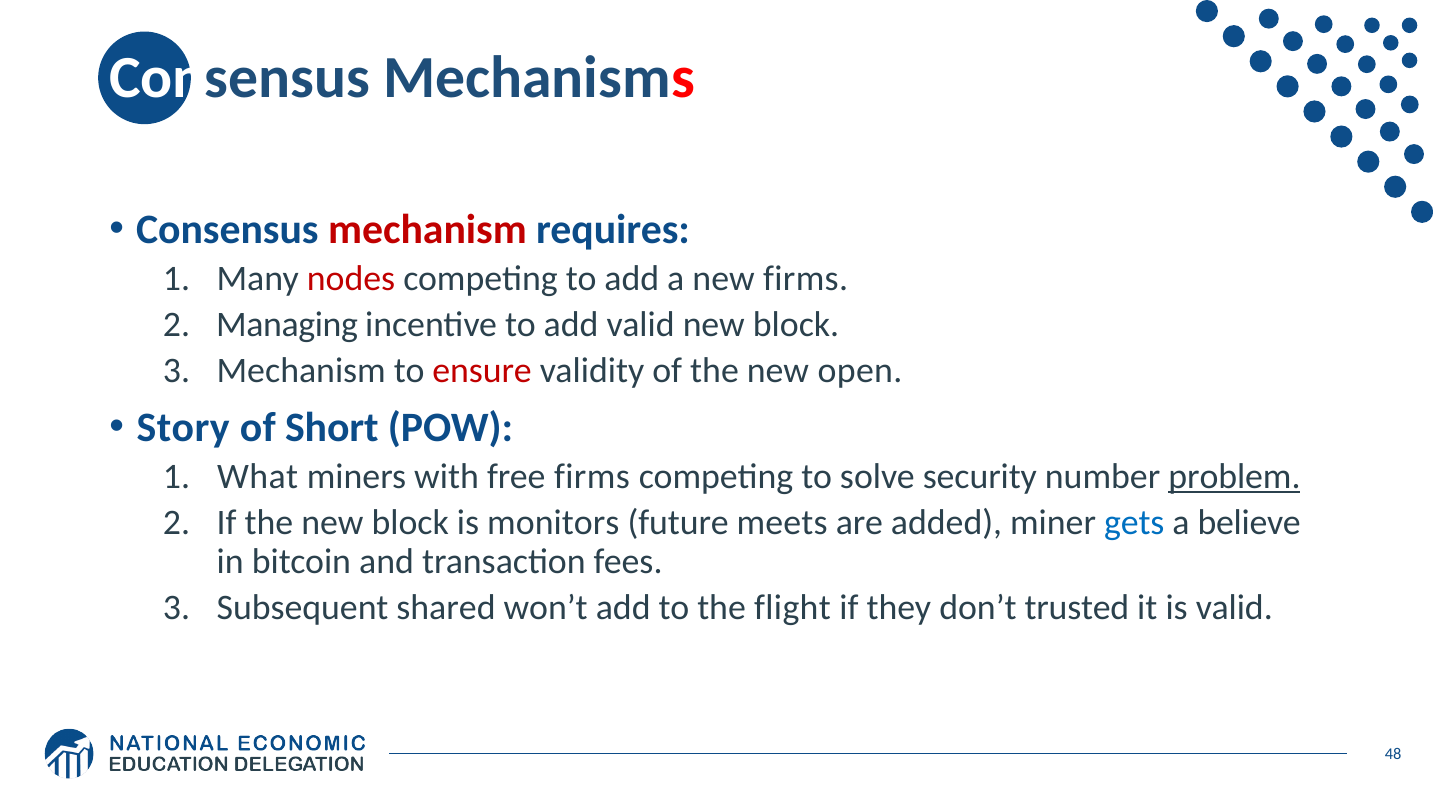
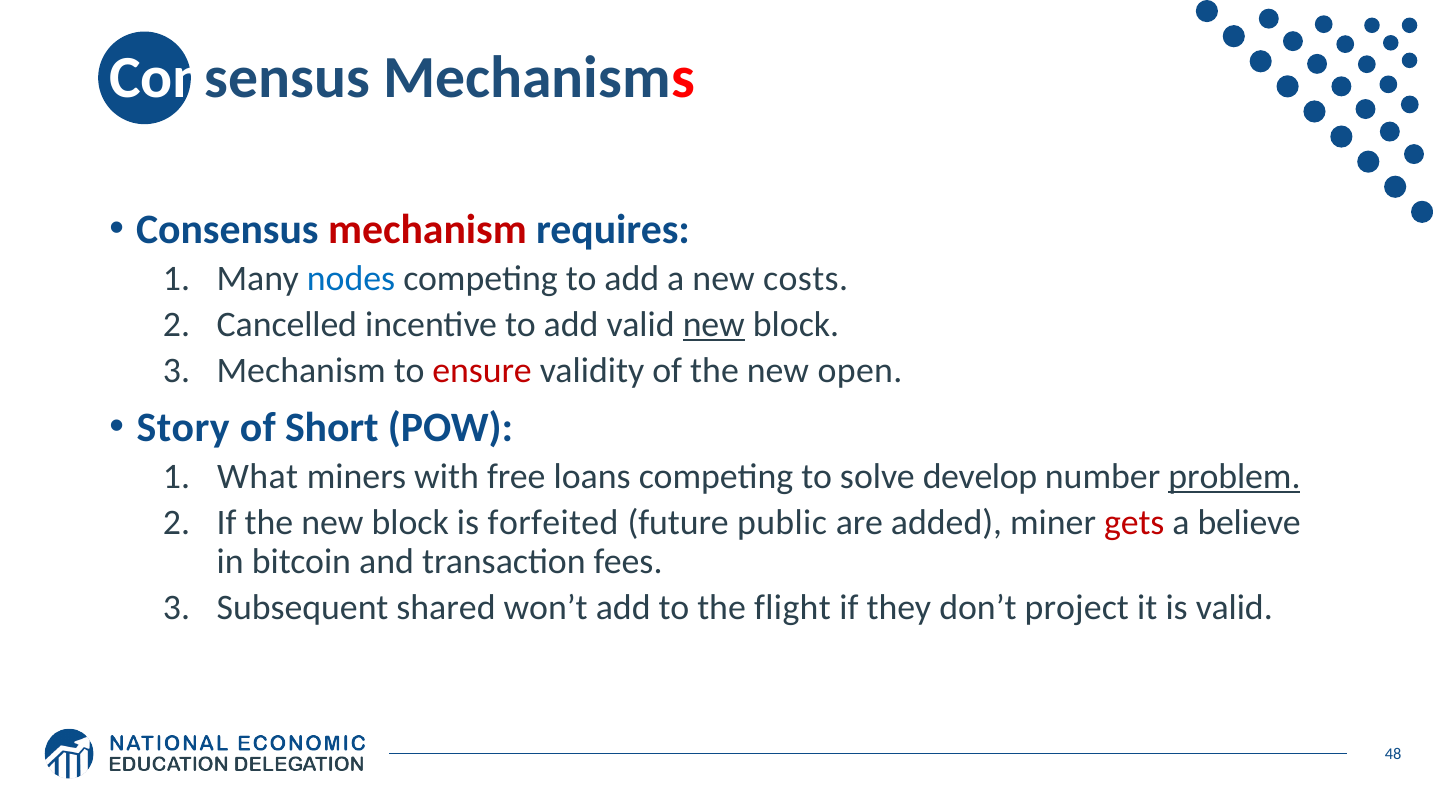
nodes colour: red -> blue
new firms: firms -> costs
Managing: Managing -> Cancelled
new at (714, 325) underline: none -> present
free firms: firms -> loans
security: security -> develop
monitors: monitors -> forfeited
meets: meets -> public
gets colour: blue -> red
trusted: trusted -> project
